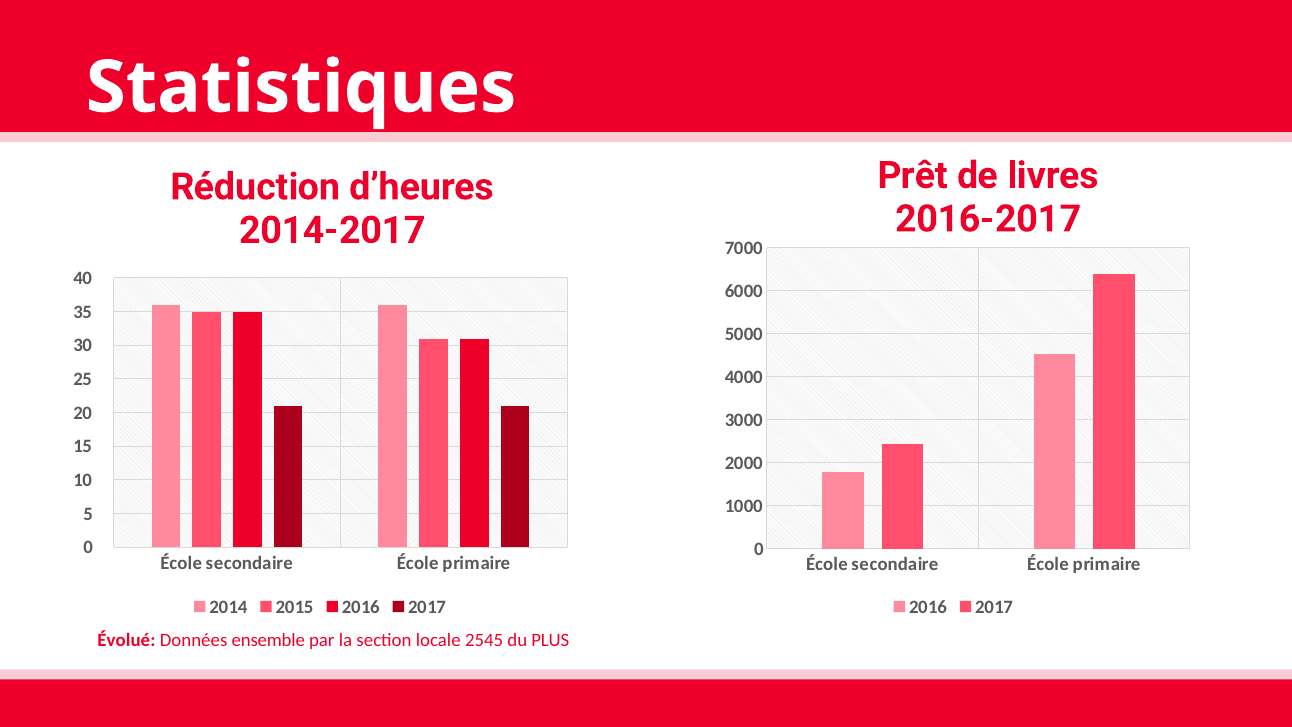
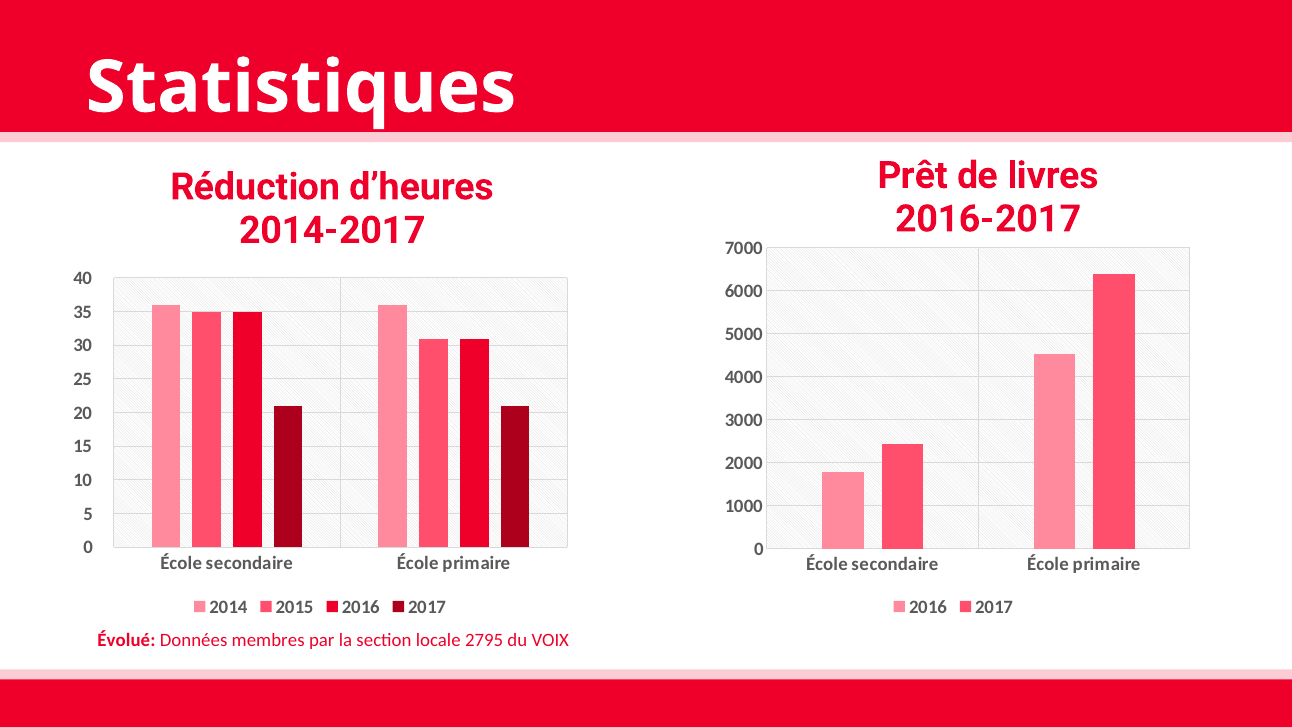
ensemble: ensemble -> membres
2545: 2545 -> 2795
PLUS: PLUS -> VOIX
